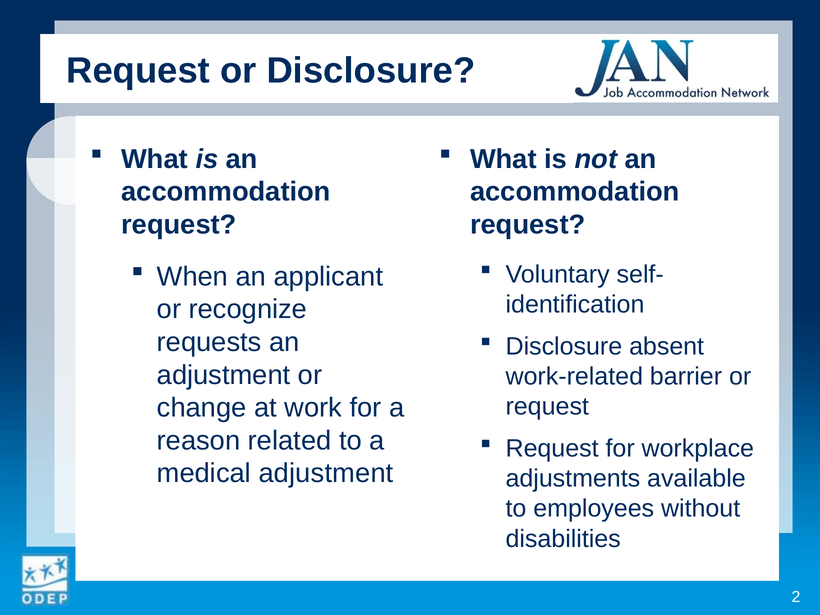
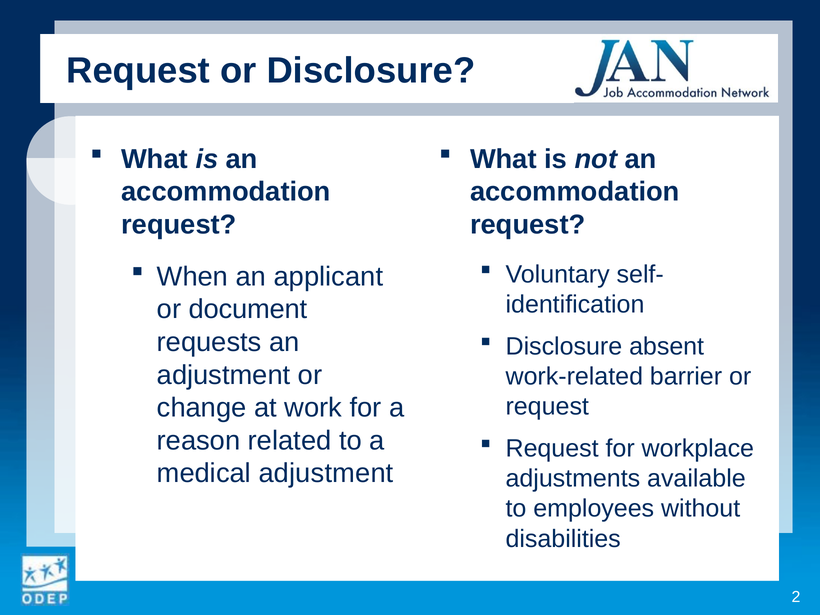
recognize: recognize -> document
